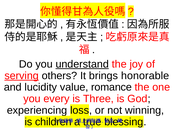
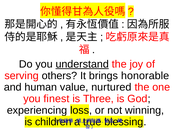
serving underline: present -> none
lucidity: lucidity -> human
romance: romance -> nurtured
every: every -> finest
